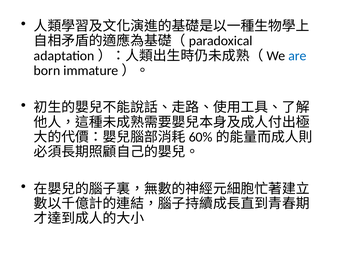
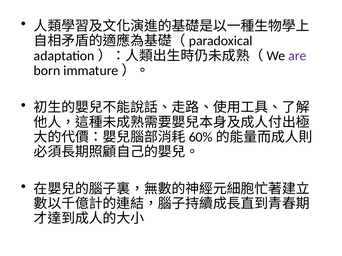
are colour: blue -> purple
